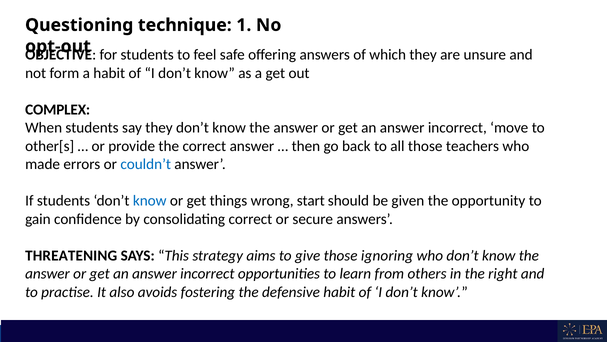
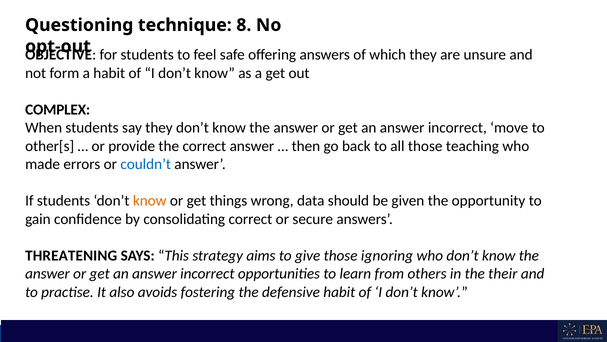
1: 1 -> 8
teachers: teachers -> teaching
know at (150, 201) colour: blue -> orange
start: start -> data
right: right -> their
